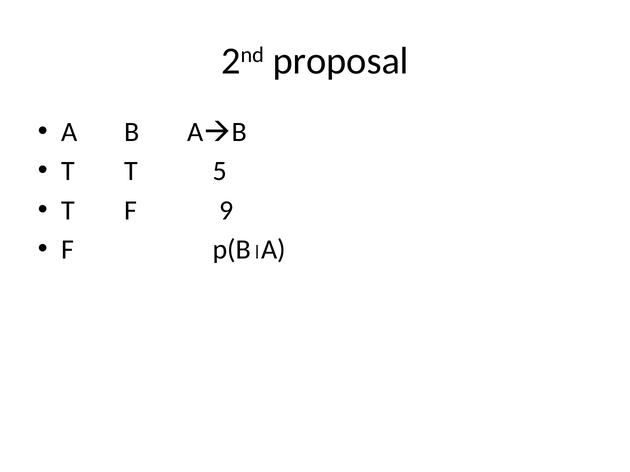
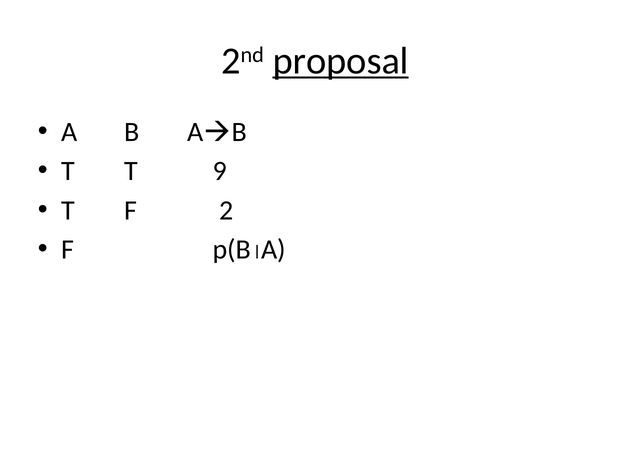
proposal underline: none -> present
5: 5 -> 9
9: 9 -> 2
